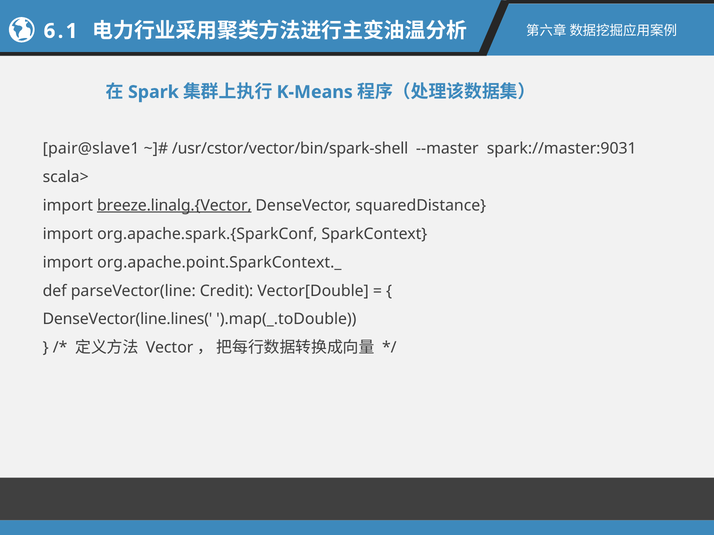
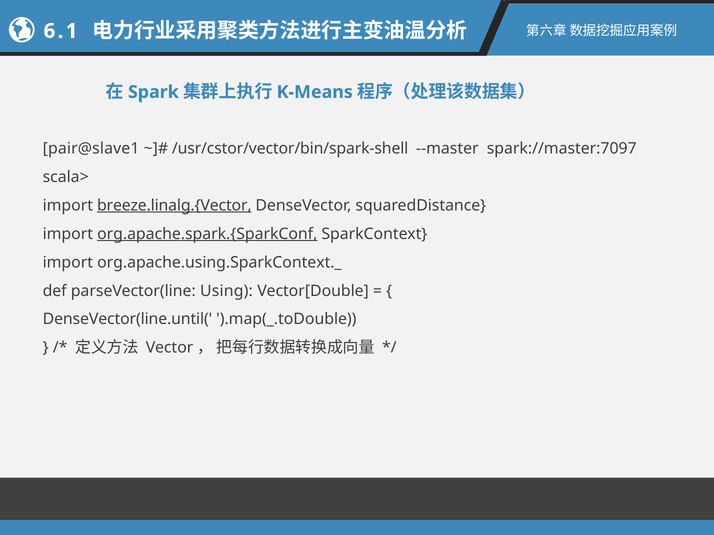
spark://master:9031: spark://master:9031 -> spark://master:7097
org.apache.spark.{SparkConf underline: none -> present
org.apache.point.SparkContext._: org.apache.point.SparkContext._ -> org.apache.using.SparkContext._
Credit: Credit -> Using
DenseVector(line.lines(: DenseVector(line.lines( -> DenseVector(line.until(
